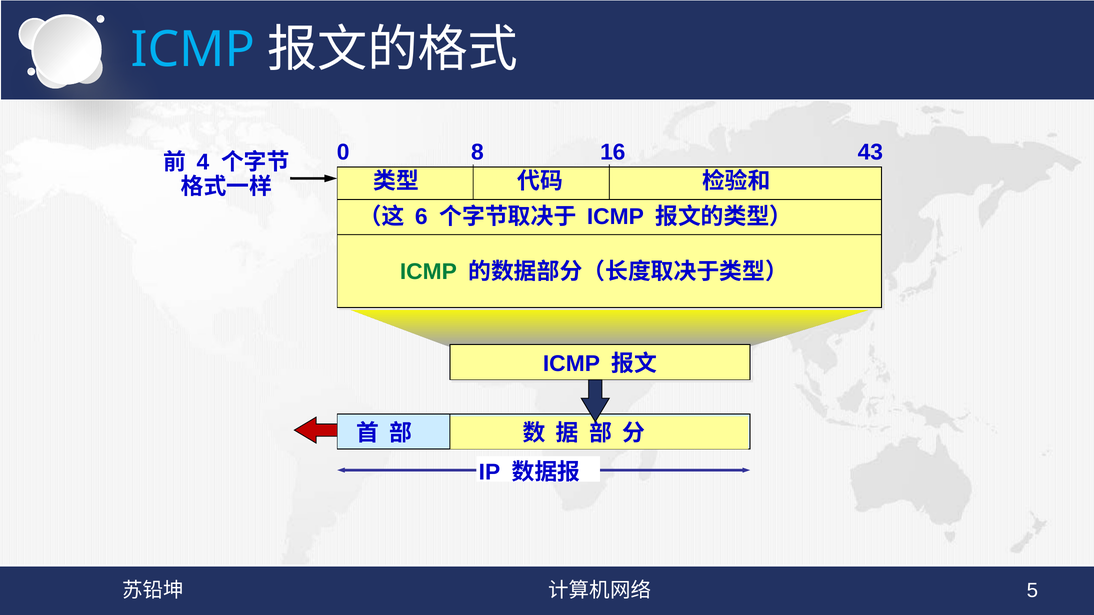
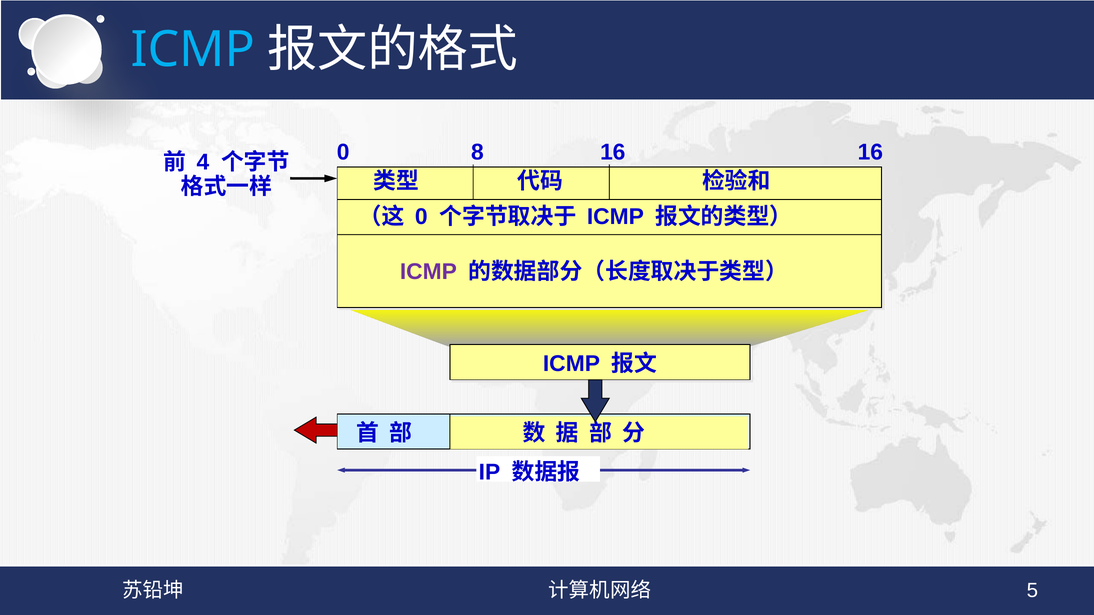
16 43: 43 -> 16
6 at (421, 217): 6 -> 0
ICMP at (428, 272) colour: green -> purple
